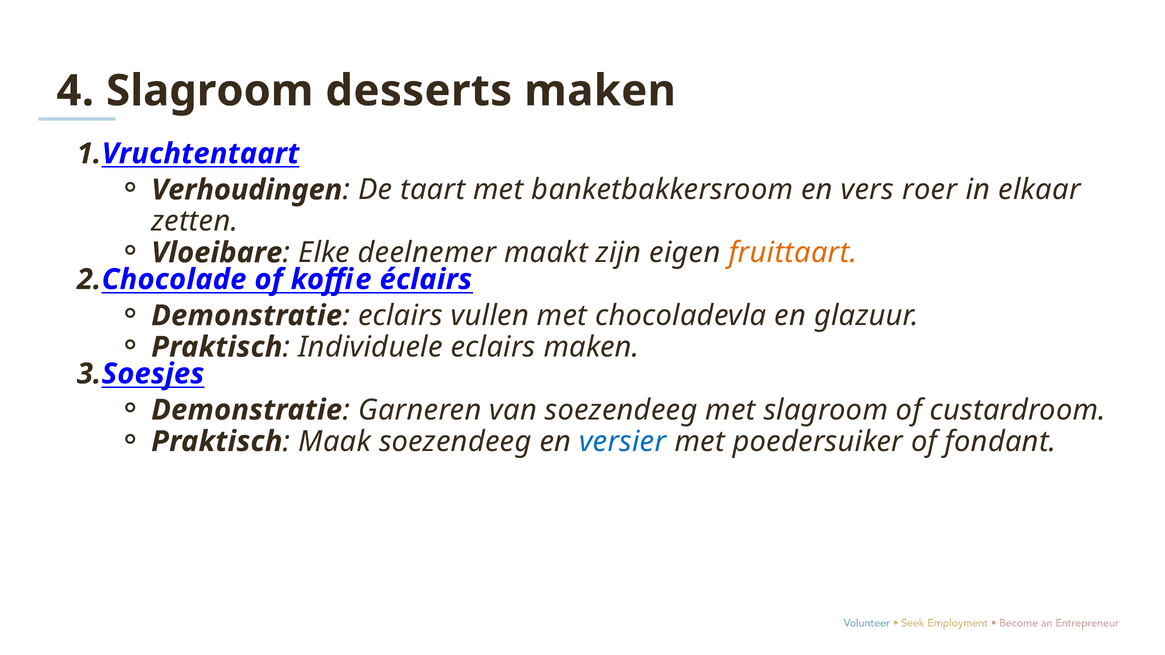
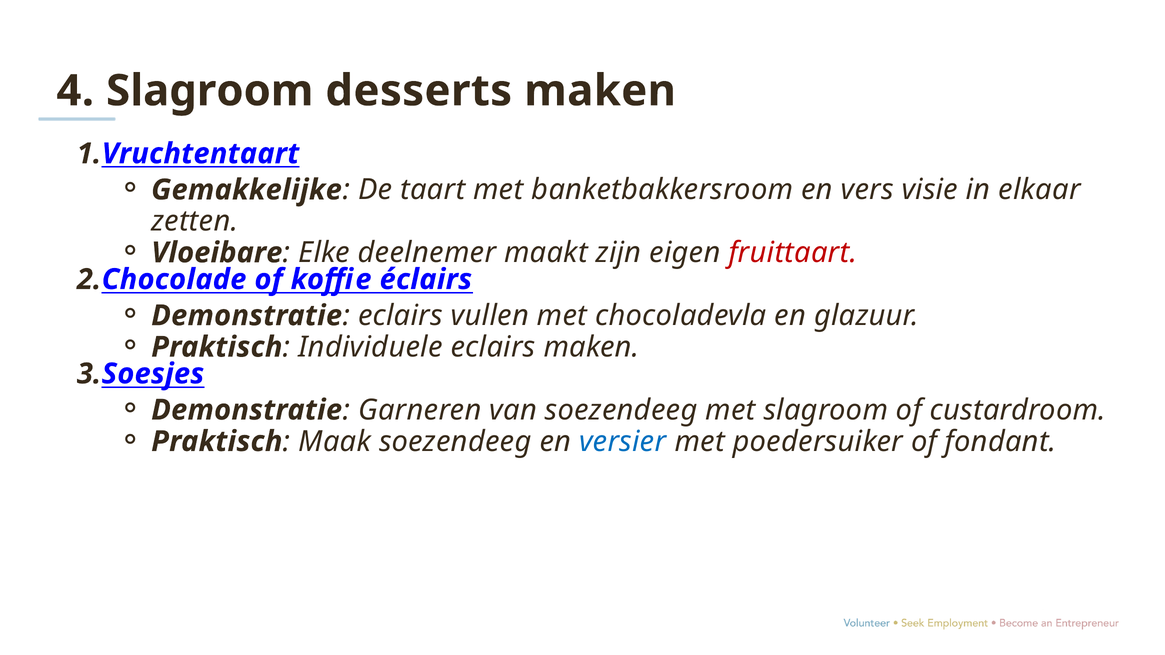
Verhoudingen: Verhoudingen -> Gemakkelijke
roer: roer -> visie
fruittaart colour: orange -> red
